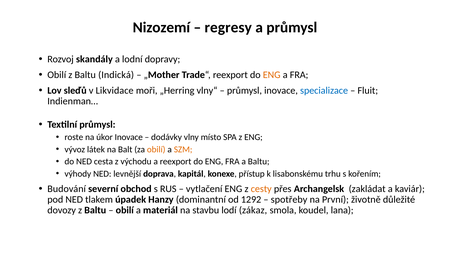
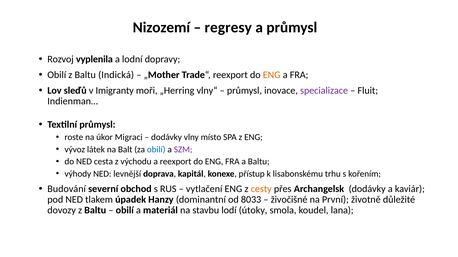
skandály: skandály -> vyplenila
Likvidace: Likvidace -> Imigranty
specializace colour: blue -> purple
úkor Inovace: Inovace -> Migraci
obilí at (156, 150) colour: orange -> blue
SZM colour: orange -> purple
Archangelsk zakládat: zakládat -> dodávky
1292: 1292 -> 8033
spotřeby: spotřeby -> živočišné
zákaz: zákaz -> útoky
